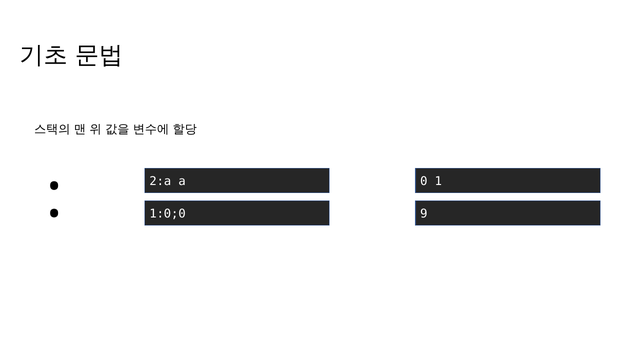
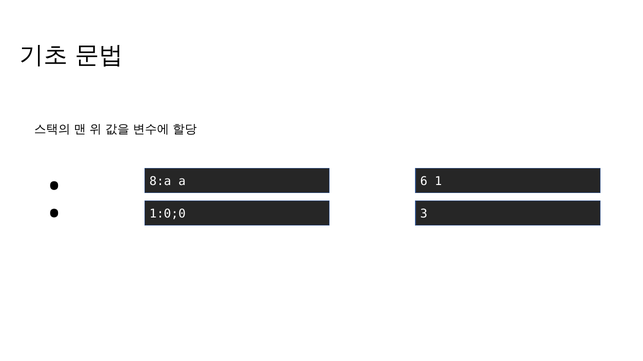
2:a: 2:a -> 8:a
0: 0 -> 6
9: 9 -> 3
